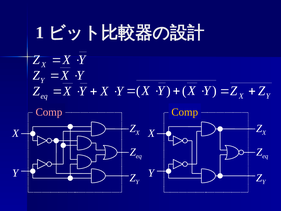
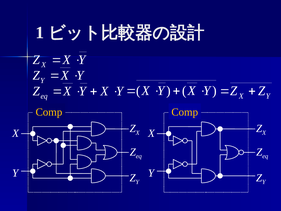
Comp at (49, 112) colour: pink -> yellow
